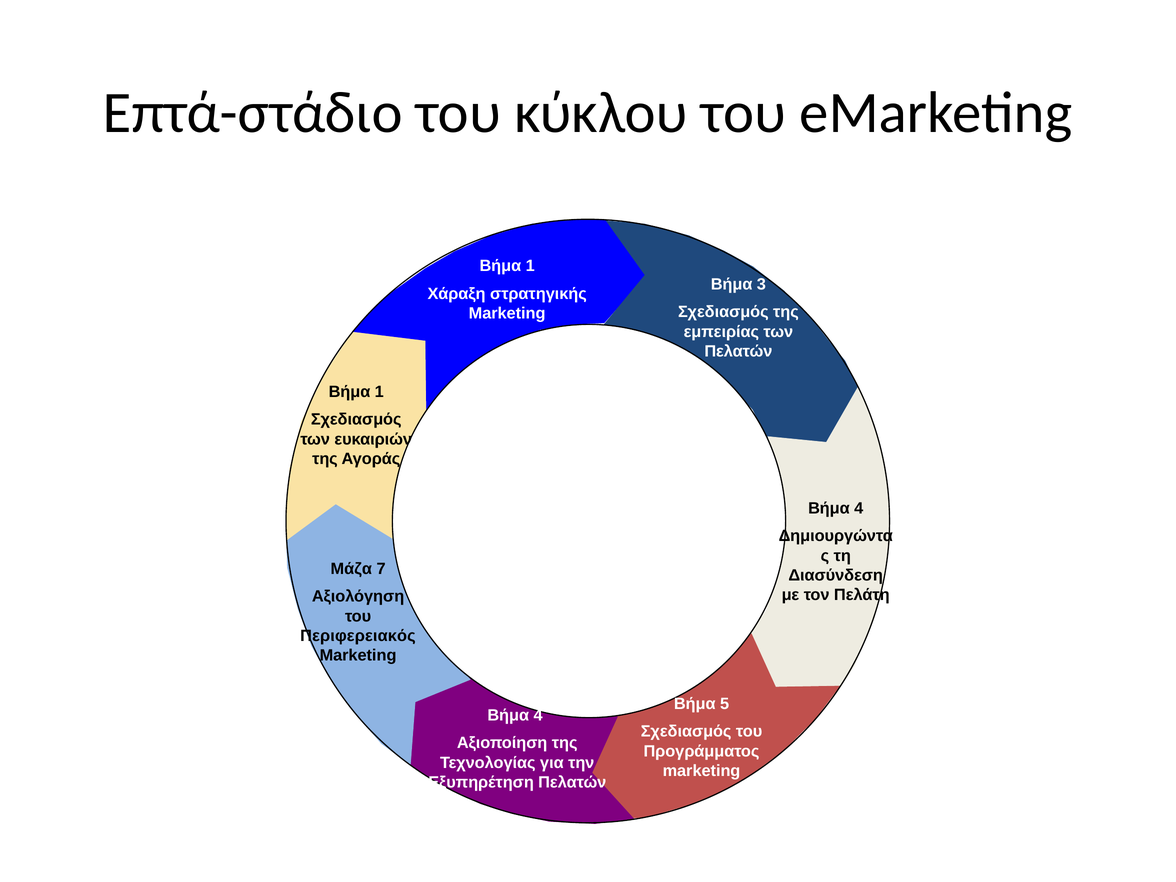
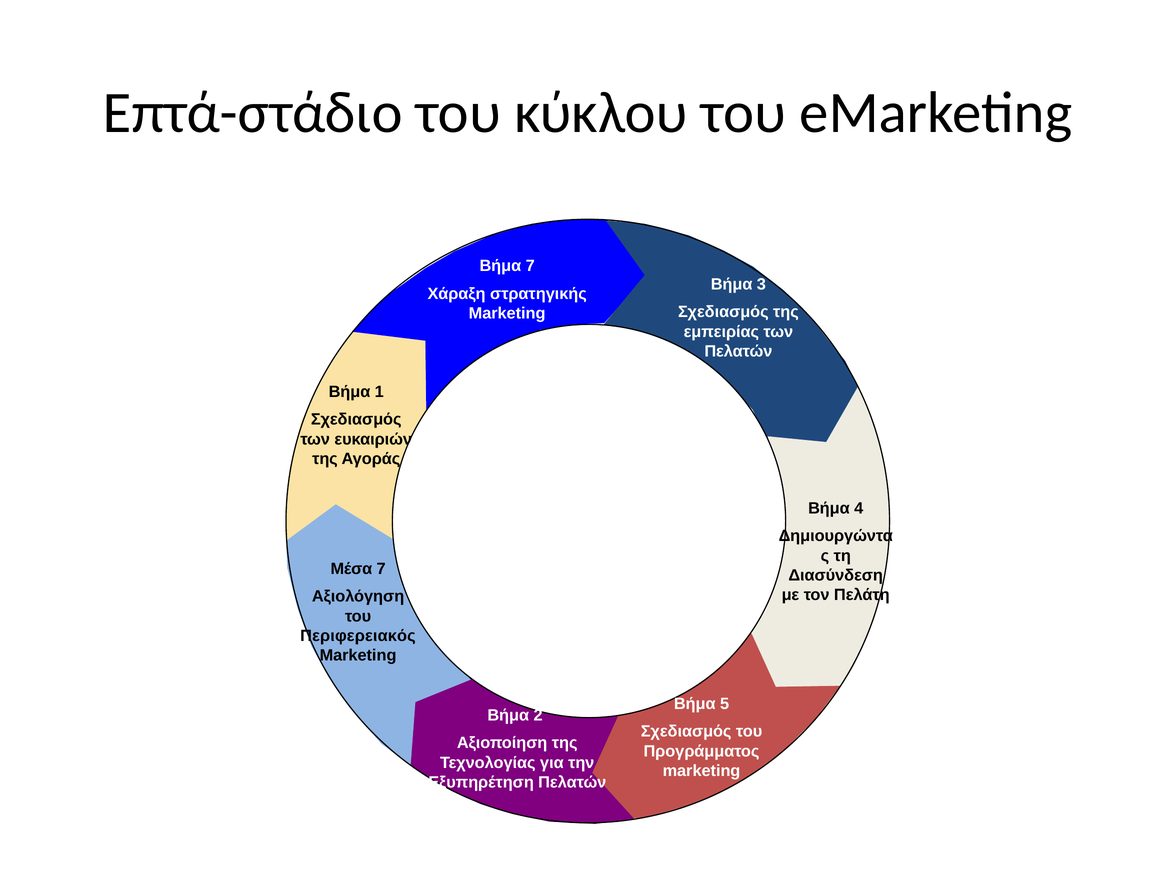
1 at (530, 266): 1 -> 7
Μάζα: Μάζα -> Μέσα
4 at (538, 715): 4 -> 2
